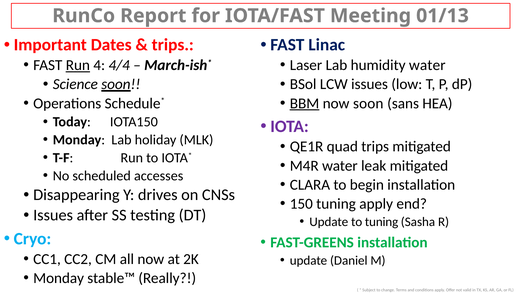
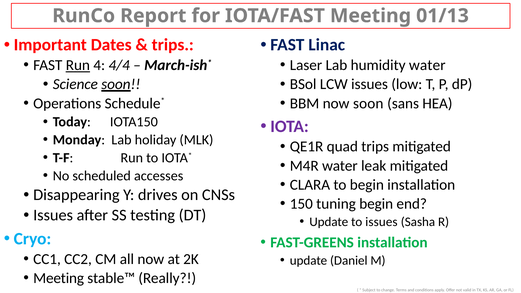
BBM underline: present -> none
tuning apply: apply -> begin
to tuning: tuning -> issues
Monday at (59, 278): Monday -> Meeting
